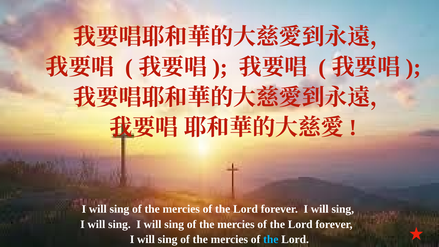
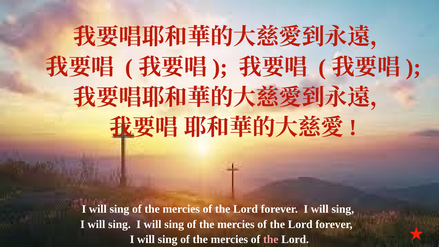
the at (271, 239) colour: light blue -> pink
